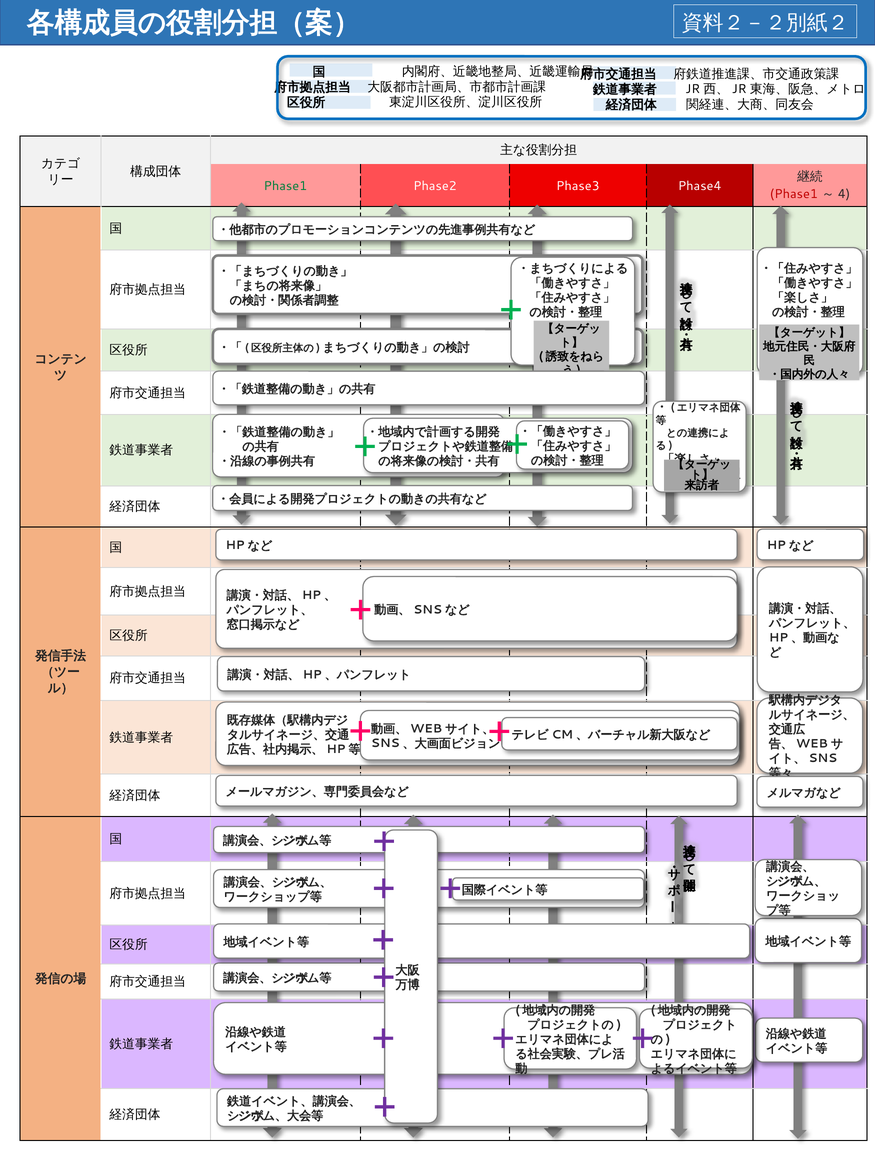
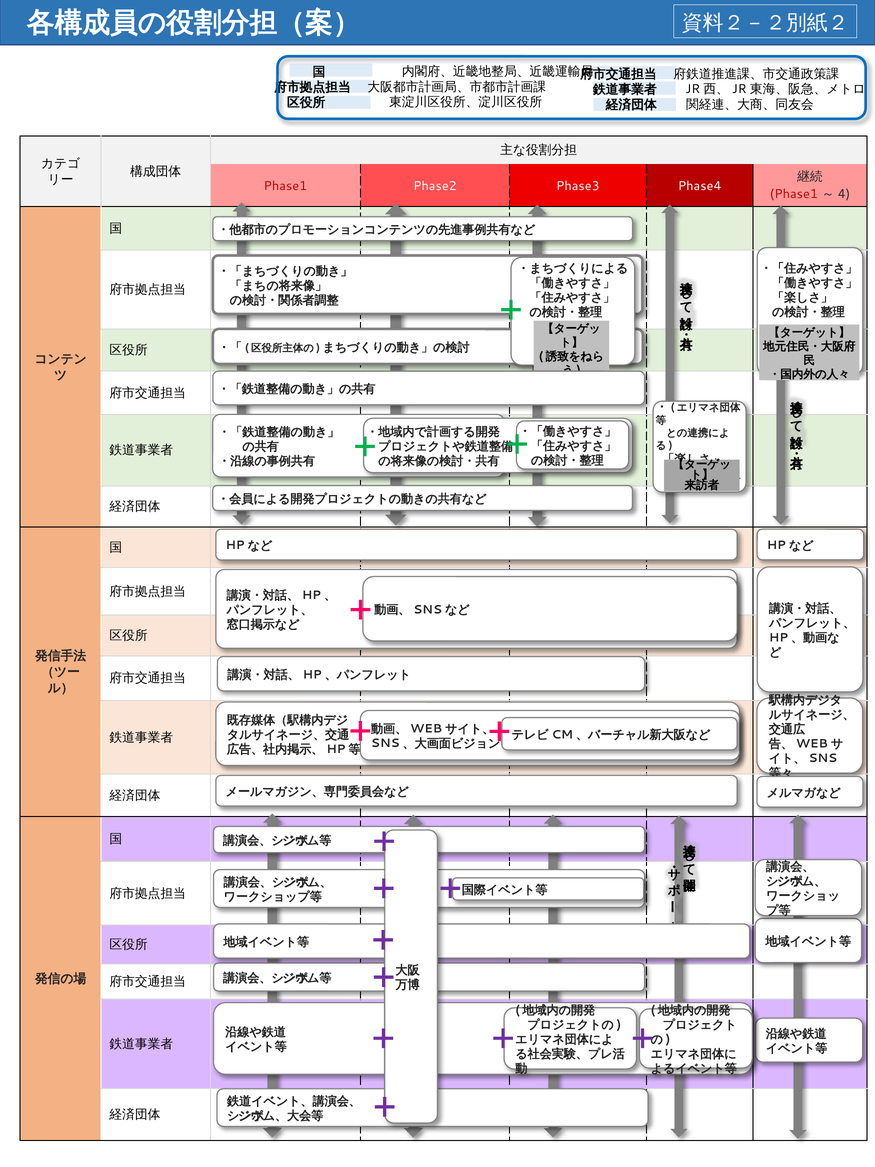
Phase1 at (285, 186) colour: green -> red
